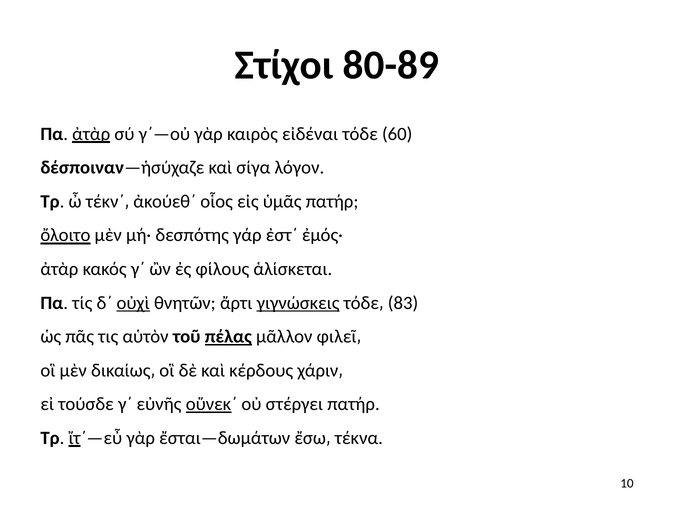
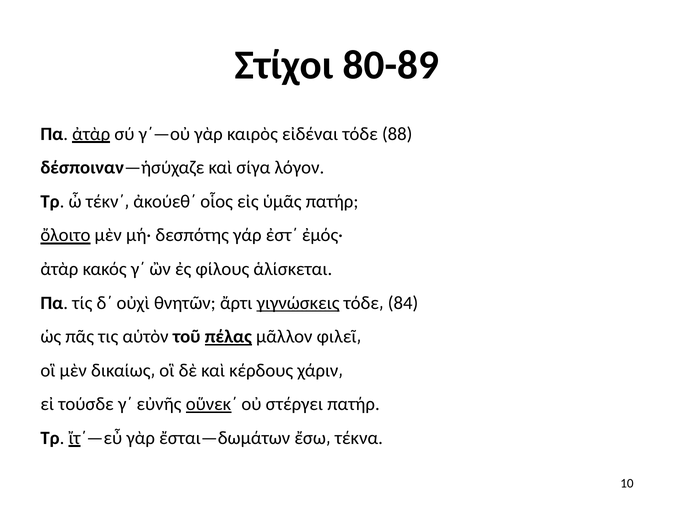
60: 60 -> 88
οὐχὶ underline: present -> none
83: 83 -> 84
